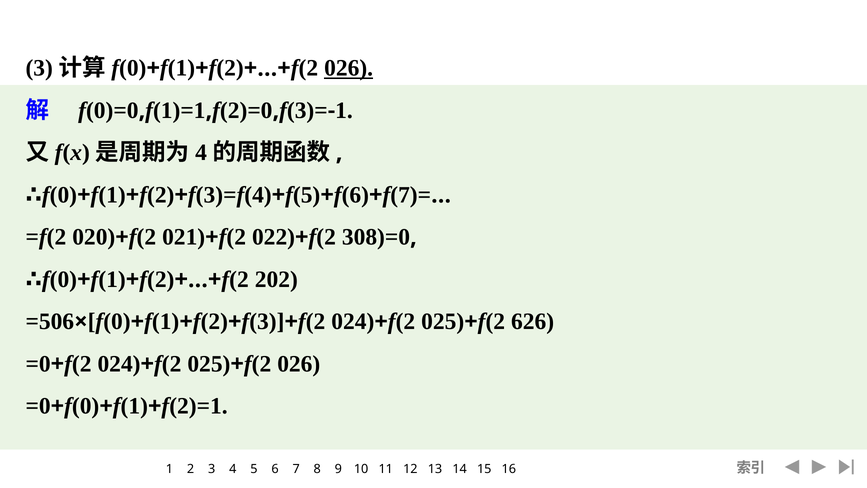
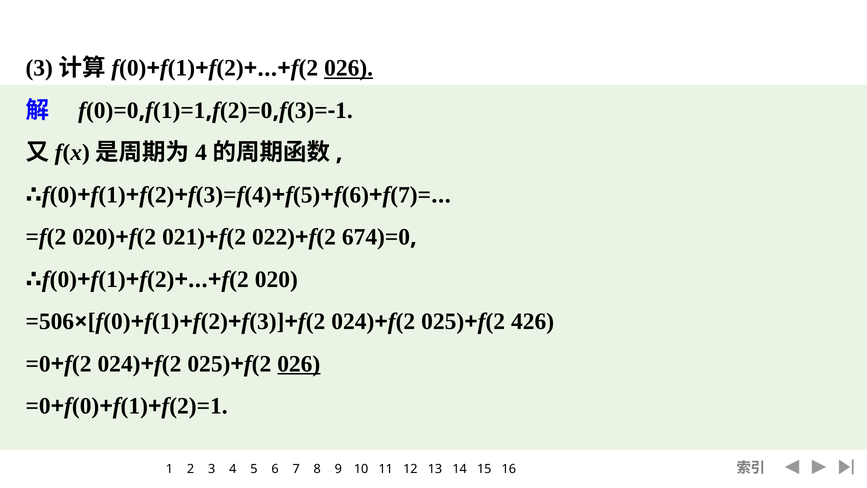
308)=0: 308)=0 -> 674)=0
202 at (276, 279): 202 -> 020
626: 626 -> 426
026 at (299, 364) underline: none -> present
